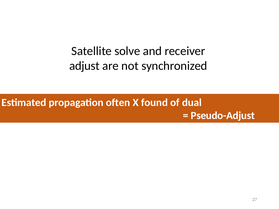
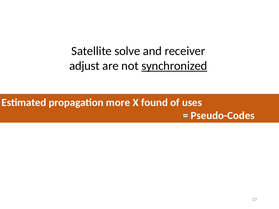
synchronized underline: none -> present
often: often -> more
dual: dual -> uses
Pseudo-Adjust: Pseudo-Adjust -> Pseudo-Codes
